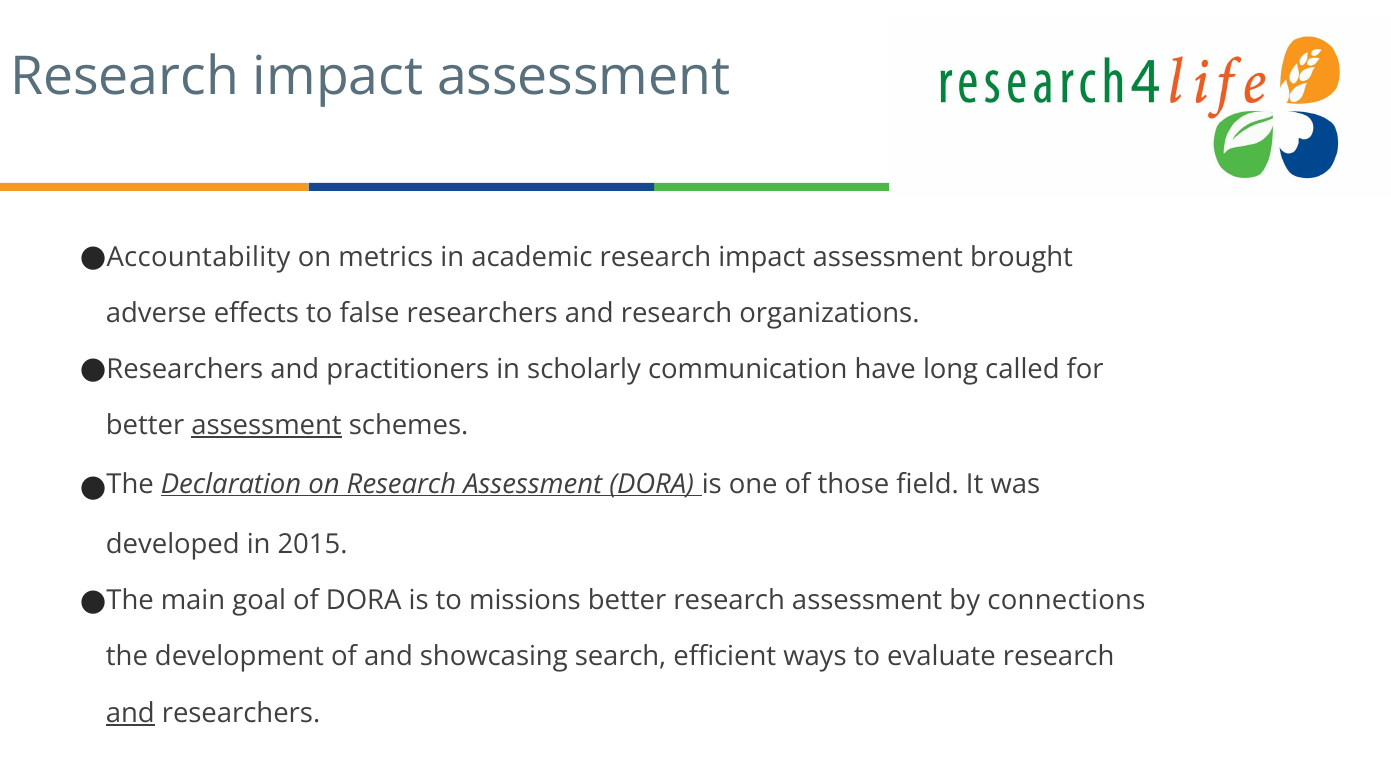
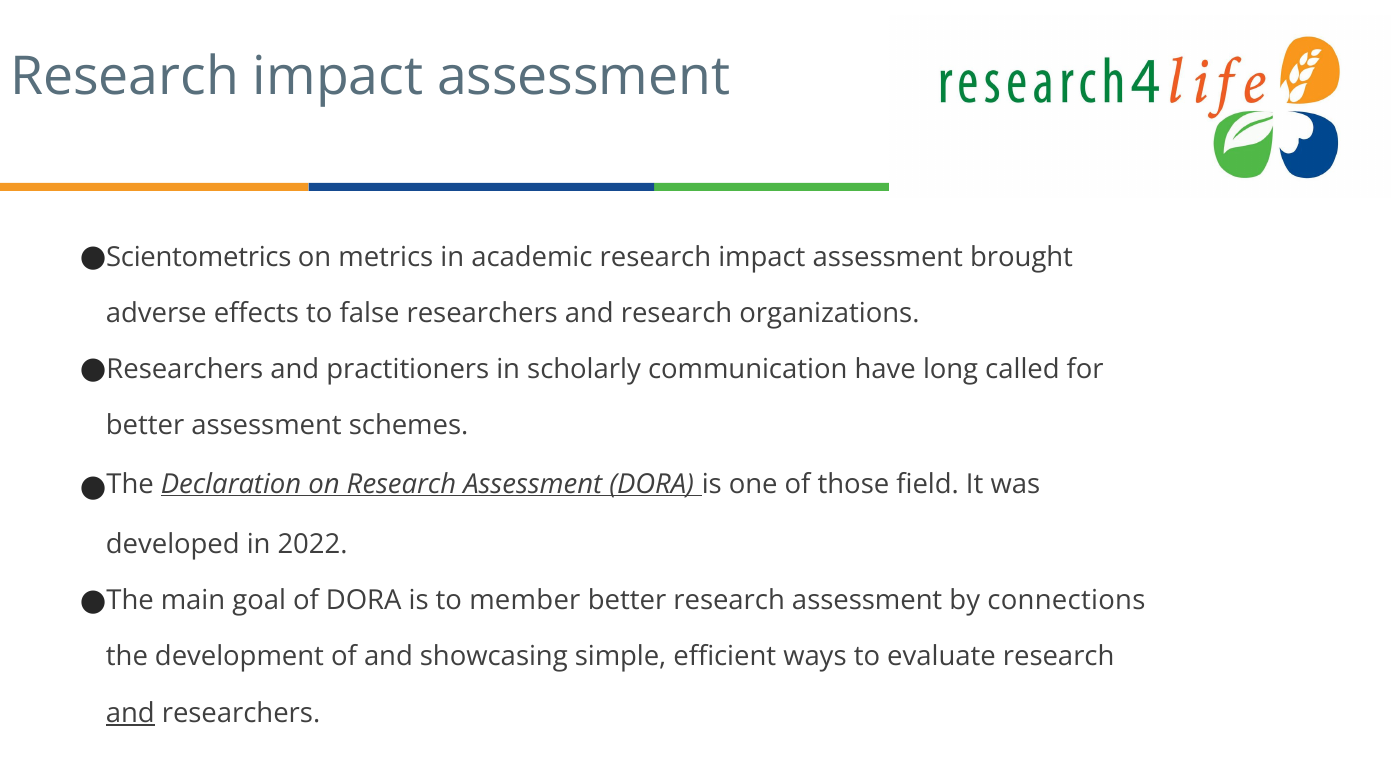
Accountability: Accountability -> Scientometrics
assessment at (267, 425) underline: present -> none
2015: 2015 -> 2022
missions: missions -> member
search: search -> simple
